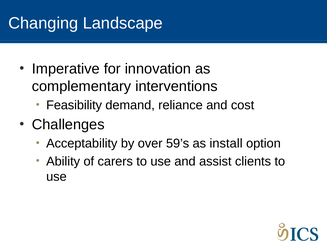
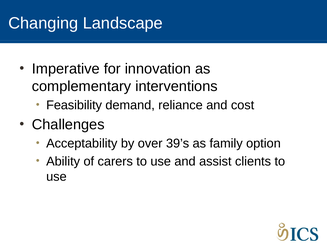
59’s: 59’s -> 39’s
install: install -> family
